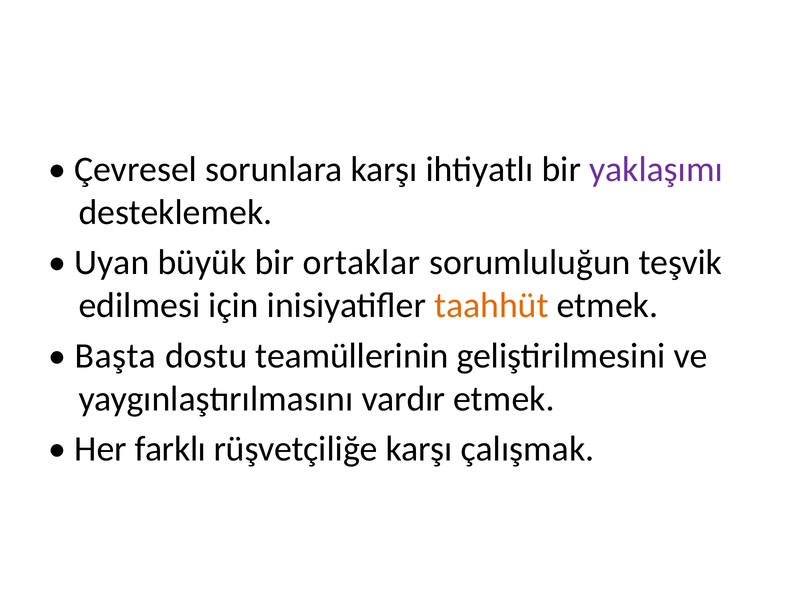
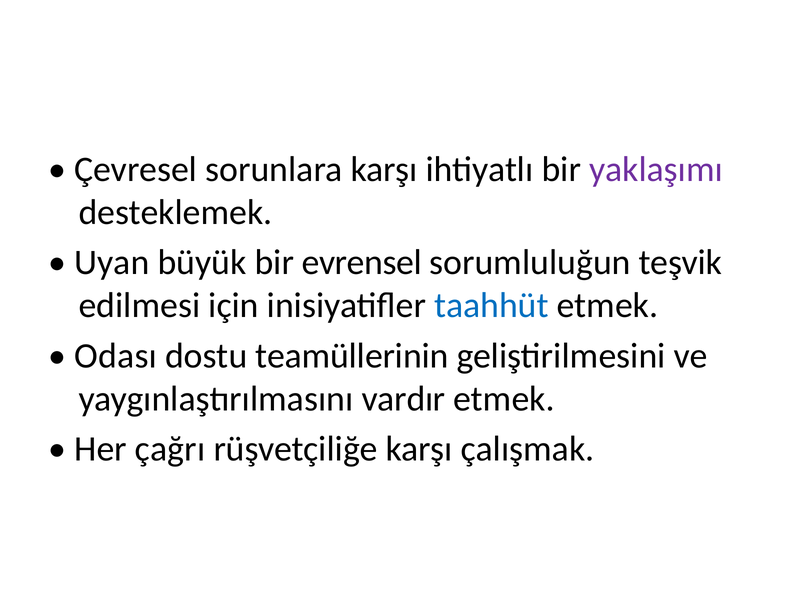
ortaklar: ortaklar -> evrensel
taahhüt colour: orange -> blue
Başta: Başta -> Odası
farklı: farklı -> çağrı
